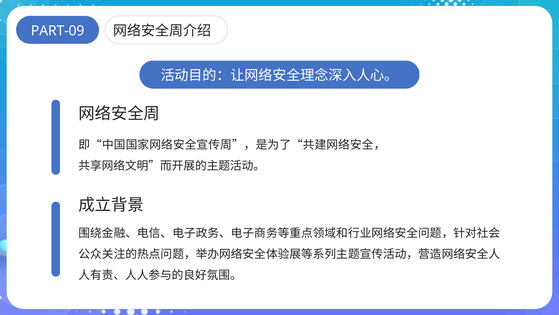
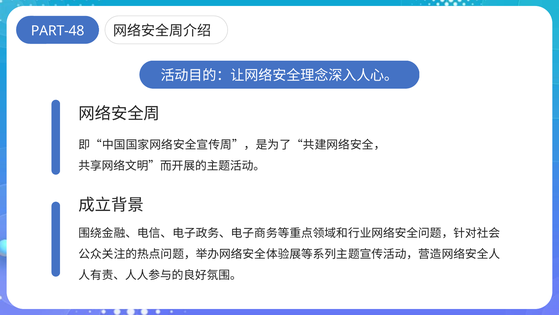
PART-09: PART-09 -> PART-48
